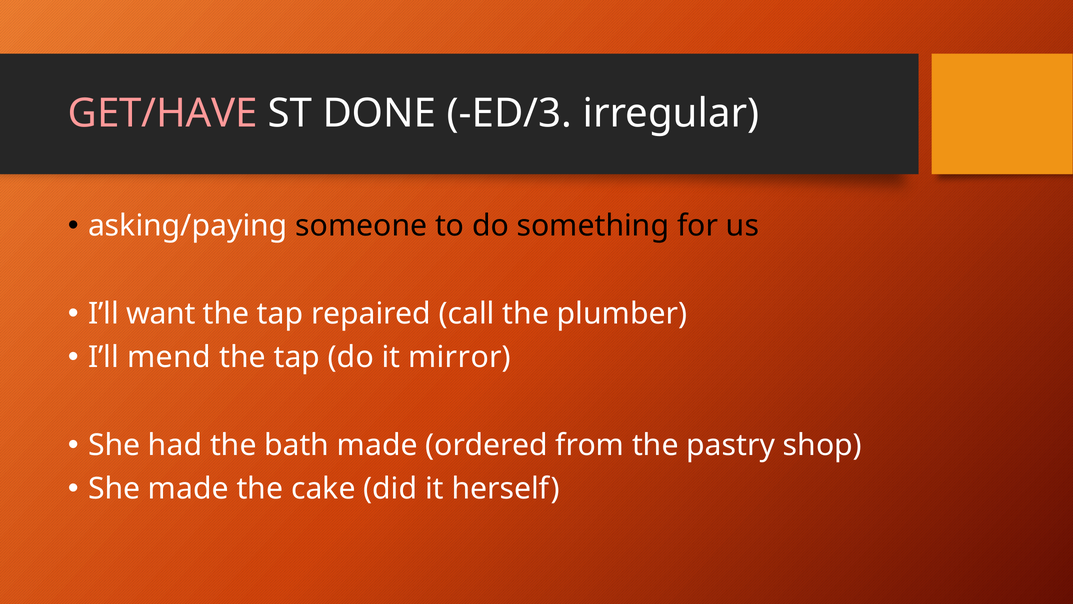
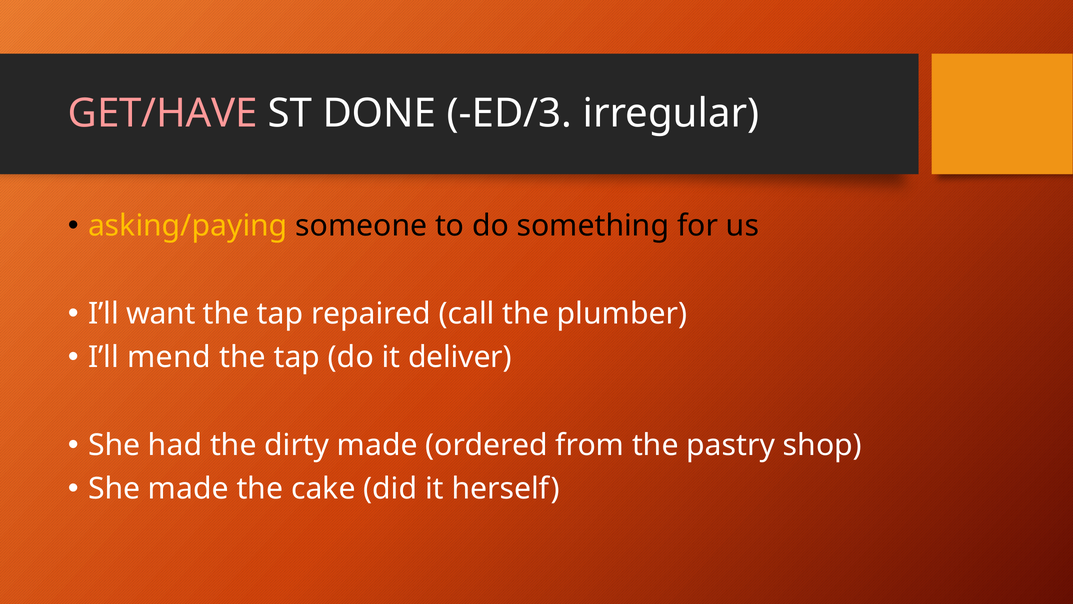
asking/paying colour: white -> yellow
mirror: mirror -> deliver
bath: bath -> dirty
